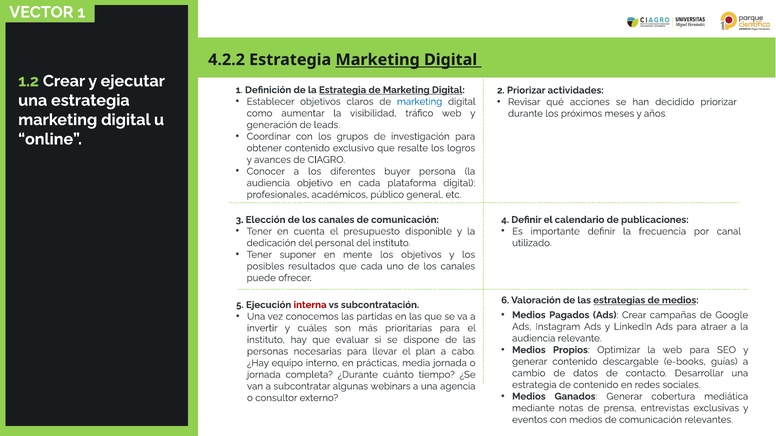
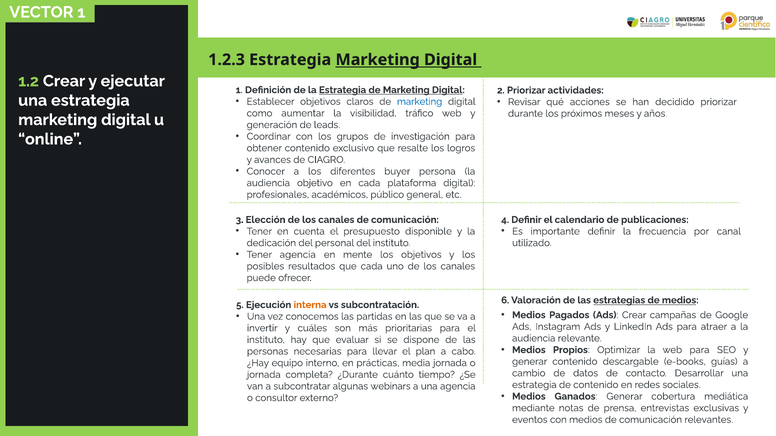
4.2.2: 4.2.2 -> 1.2.3
Tener suponer: suponer -> agencia
interna colour: red -> orange
